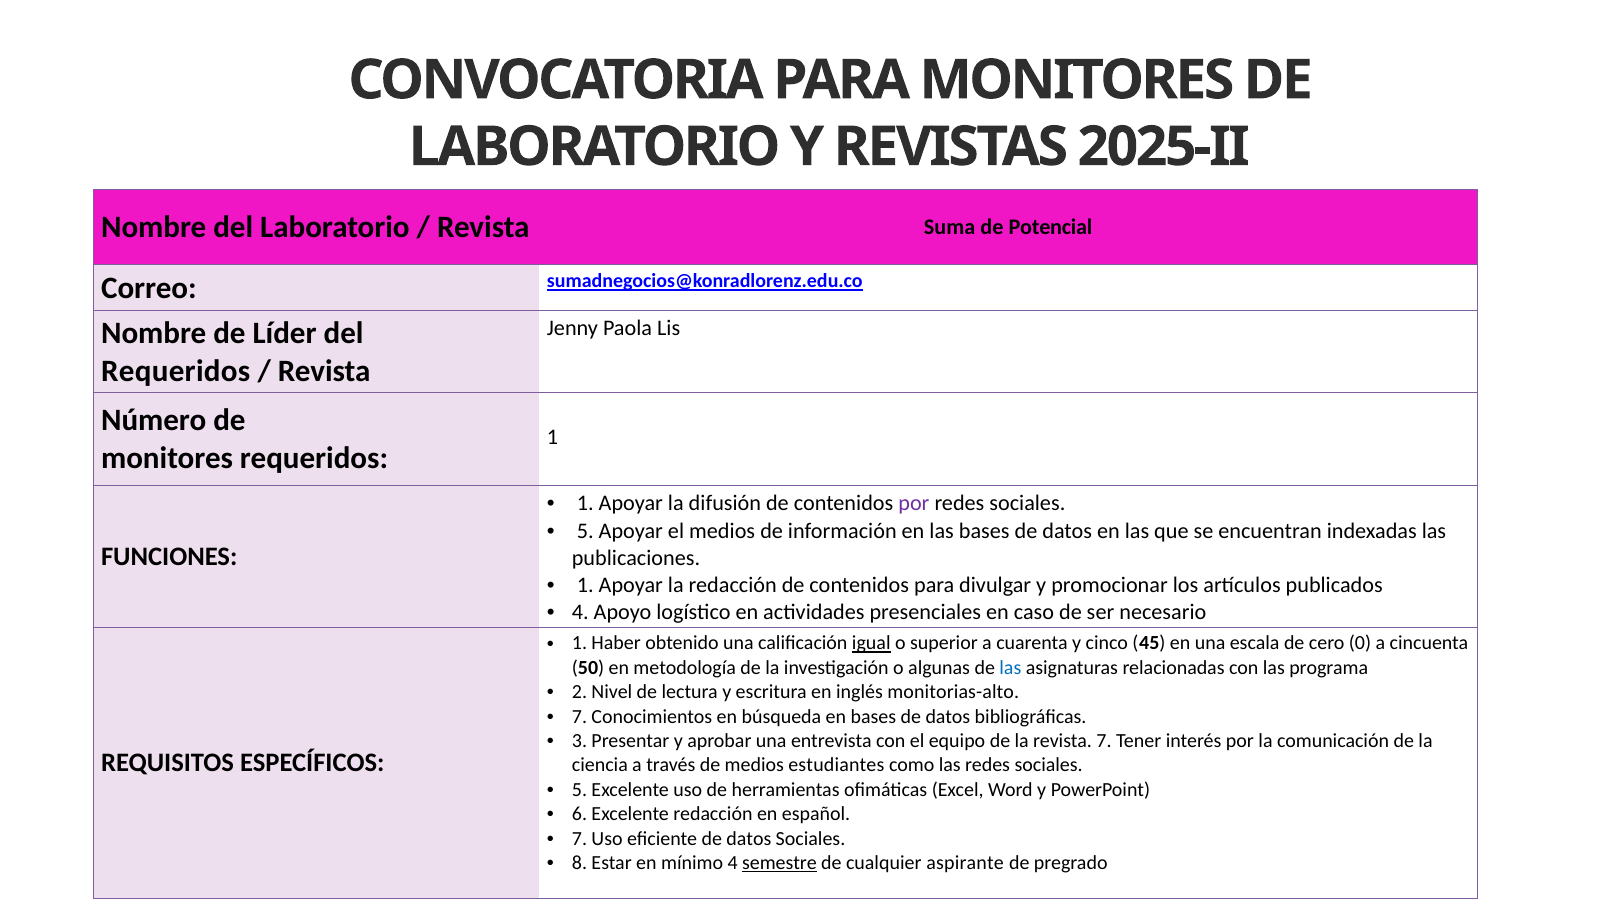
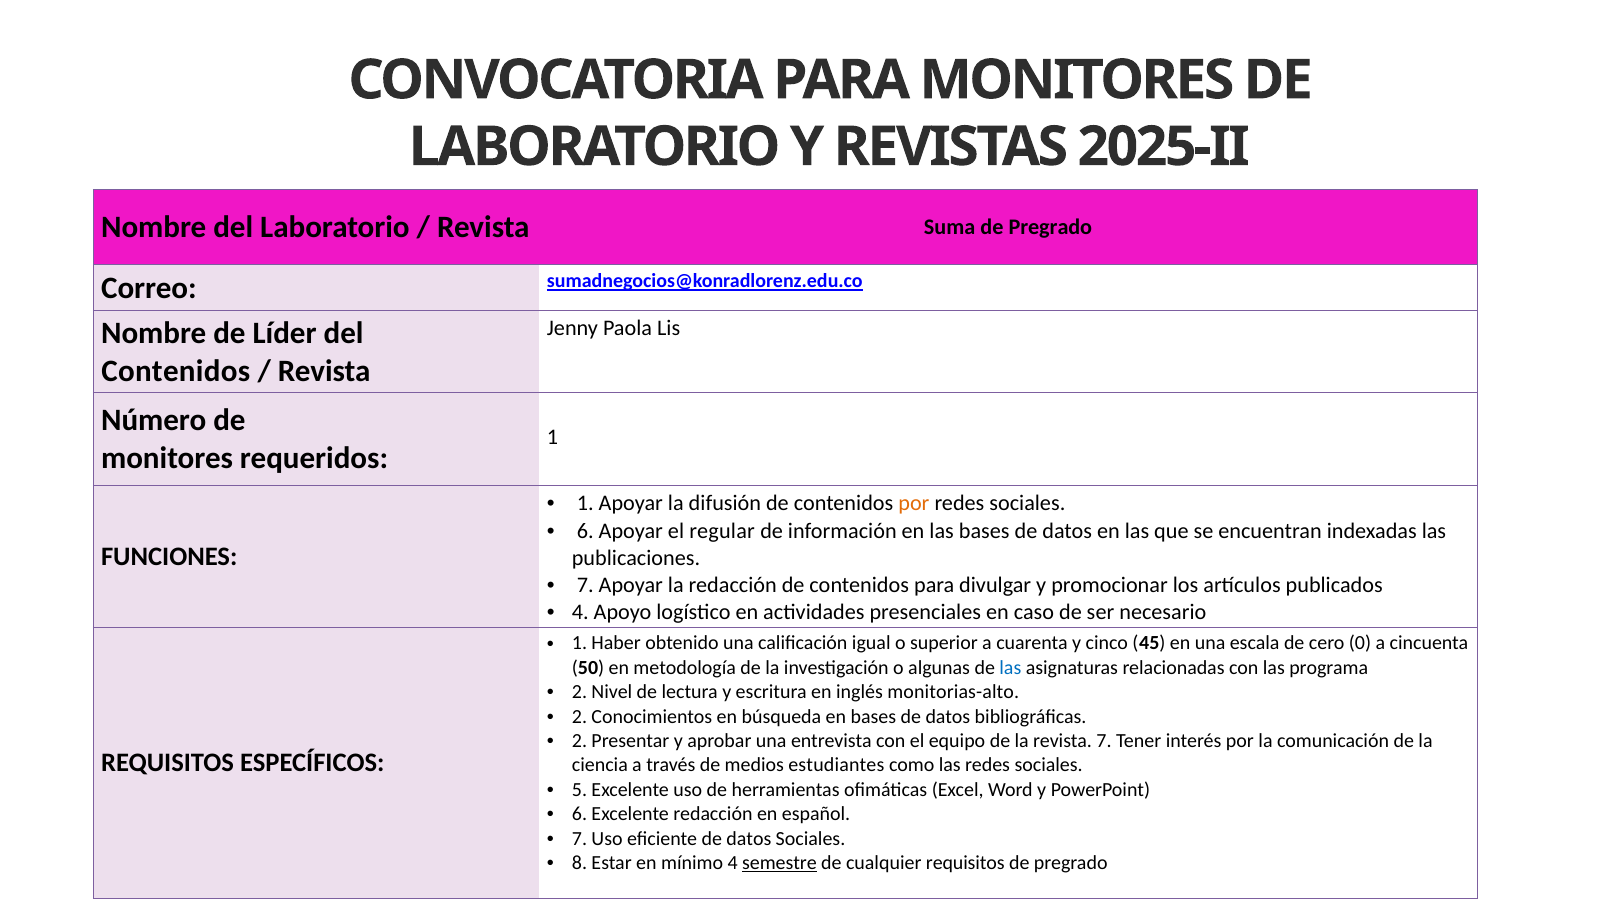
Suma de Potencial: Potencial -> Pregrado
Requeridos at (176, 371): Requeridos -> Contenidos
por at (914, 503) colour: purple -> orange
5 at (585, 530): 5 -> 6
el medios: medios -> regular
1 at (585, 585): 1 -> 7
igual underline: present -> none
7 at (579, 716): 7 -> 2
3 at (579, 740): 3 -> 2
cualquier aspirante: aspirante -> requisitos
